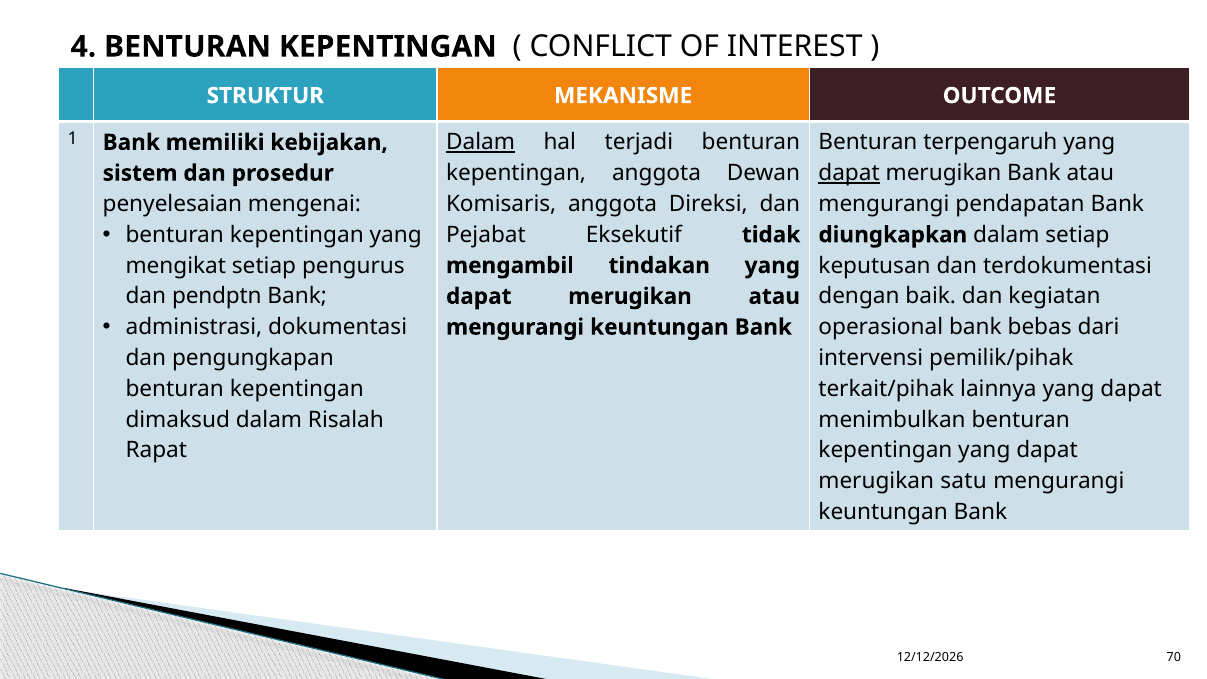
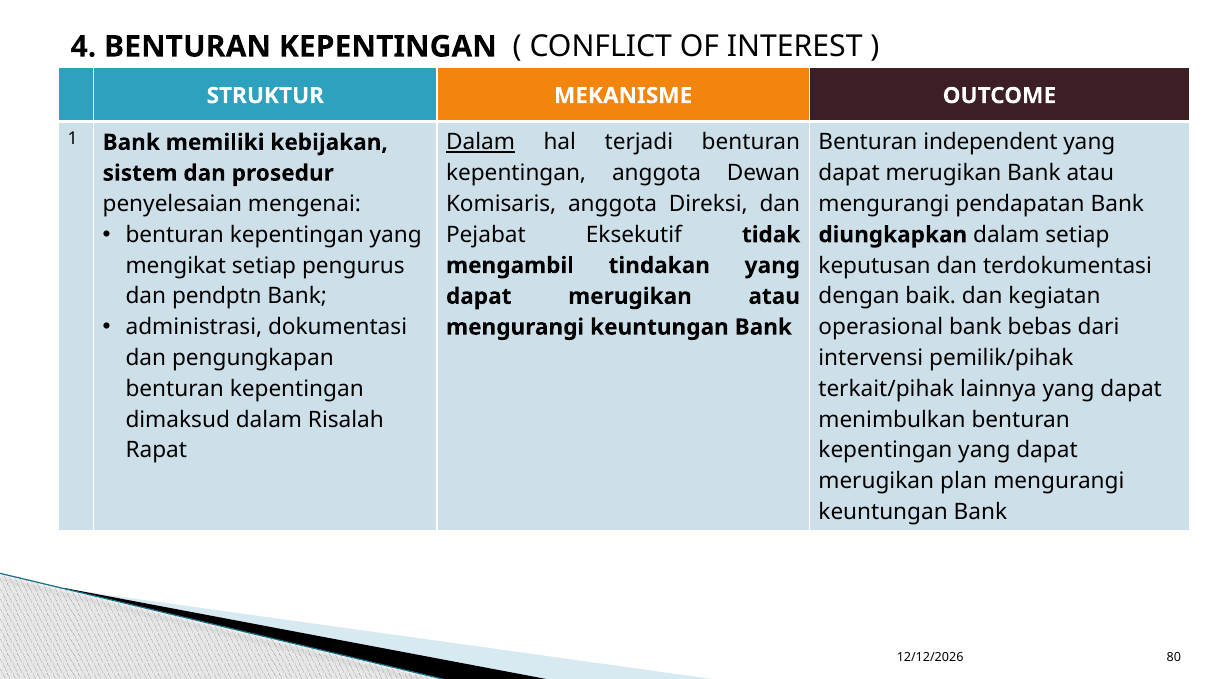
terpengaruh: terpengaruh -> independent
dapat at (849, 173) underline: present -> none
satu: satu -> plan
70: 70 -> 80
